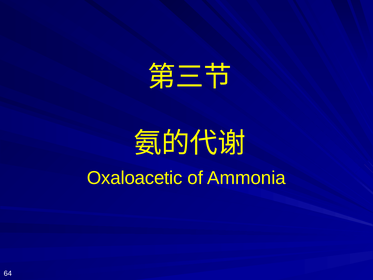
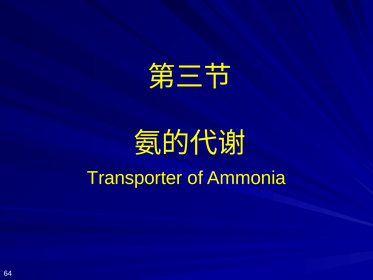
Oxaloacetic: Oxaloacetic -> Transporter
